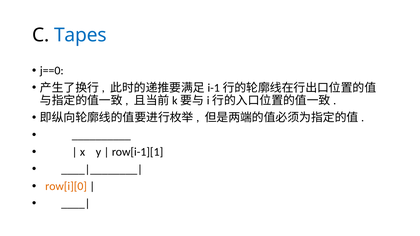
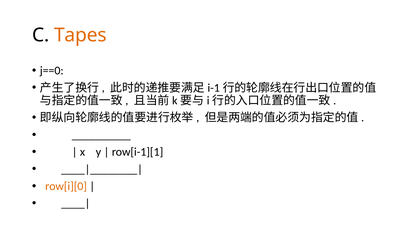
Tapes colour: blue -> orange
